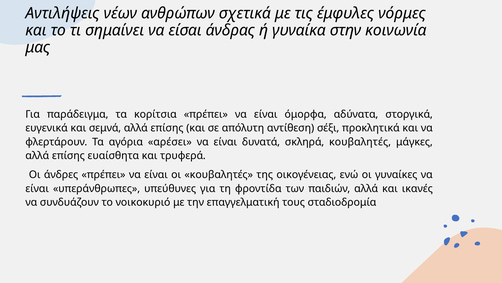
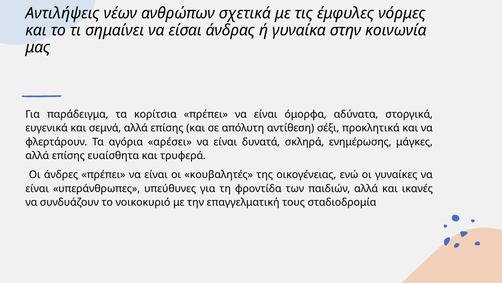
σκληρά κουβαλητές: κουβαλητές -> ενημέρωσης
